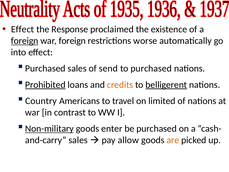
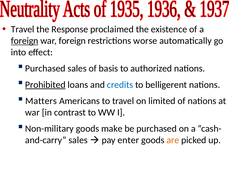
Effect at (23, 29): Effect -> Travel
send: send -> basis
to purchased: purchased -> authorized
credits colour: orange -> blue
belligerent underline: present -> none
Country: Country -> Matters
Non-military underline: present -> none
enter: enter -> make
allow: allow -> enter
